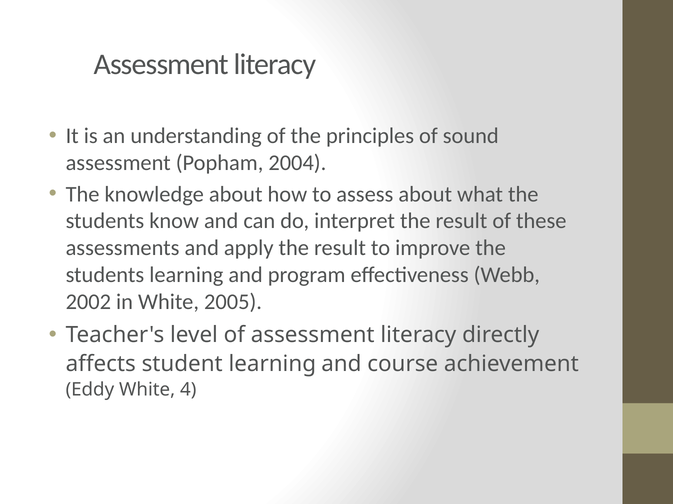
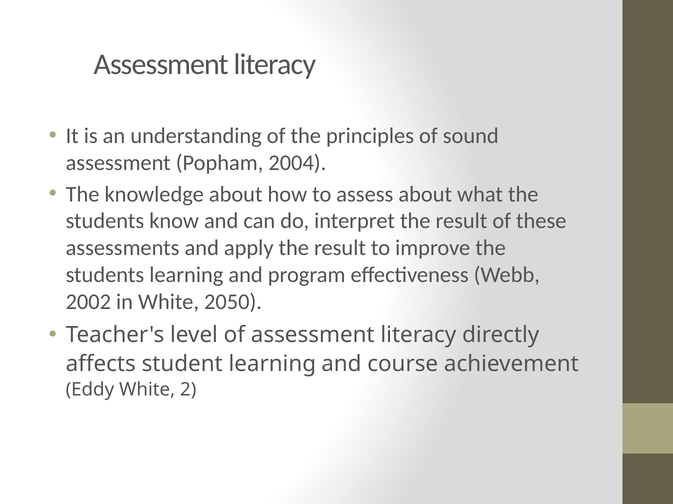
2005: 2005 -> 2050
4: 4 -> 2
